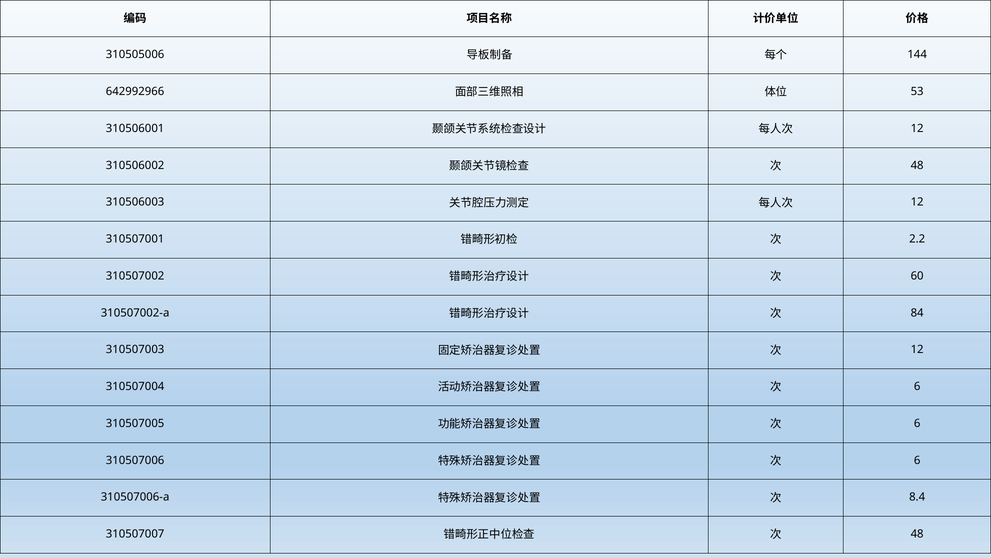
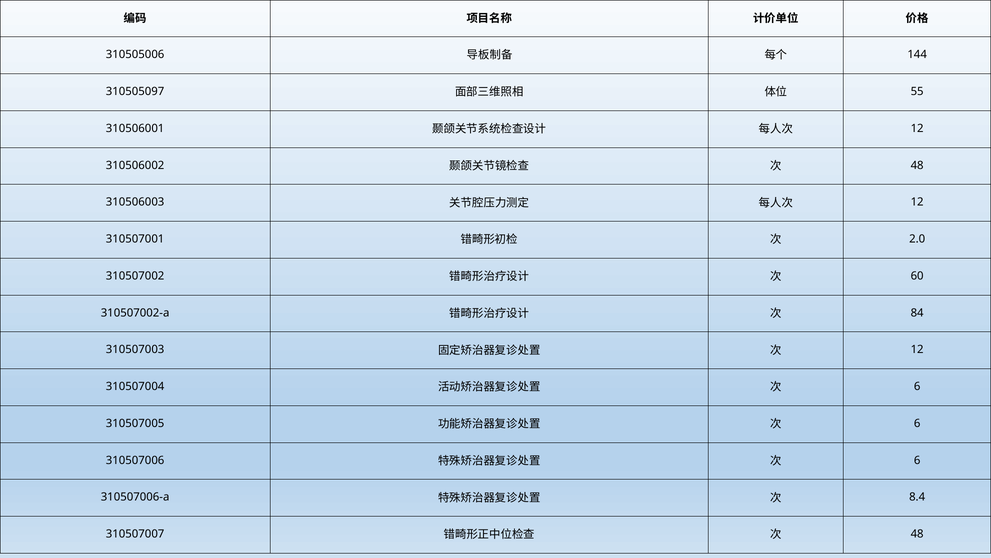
642992966: 642992966 -> 310505097
53: 53 -> 55
2.2: 2.2 -> 2.0
